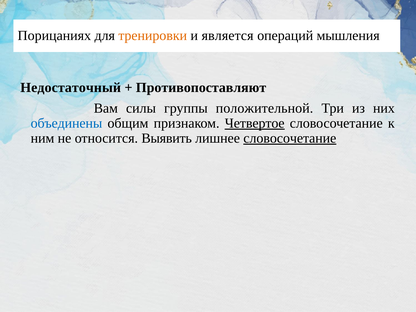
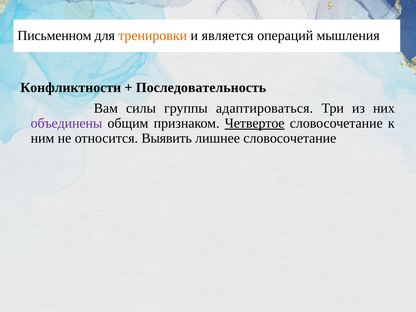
Порицаниях: Порицаниях -> Письменном
Недостаточный: Недостаточный -> Конфликтности
Противопоставляют: Противопоставляют -> Последовательность
положительной: положительной -> адаптироваться
объединены colour: blue -> purple
словосочетание at (290, 138) underline: present -> none
